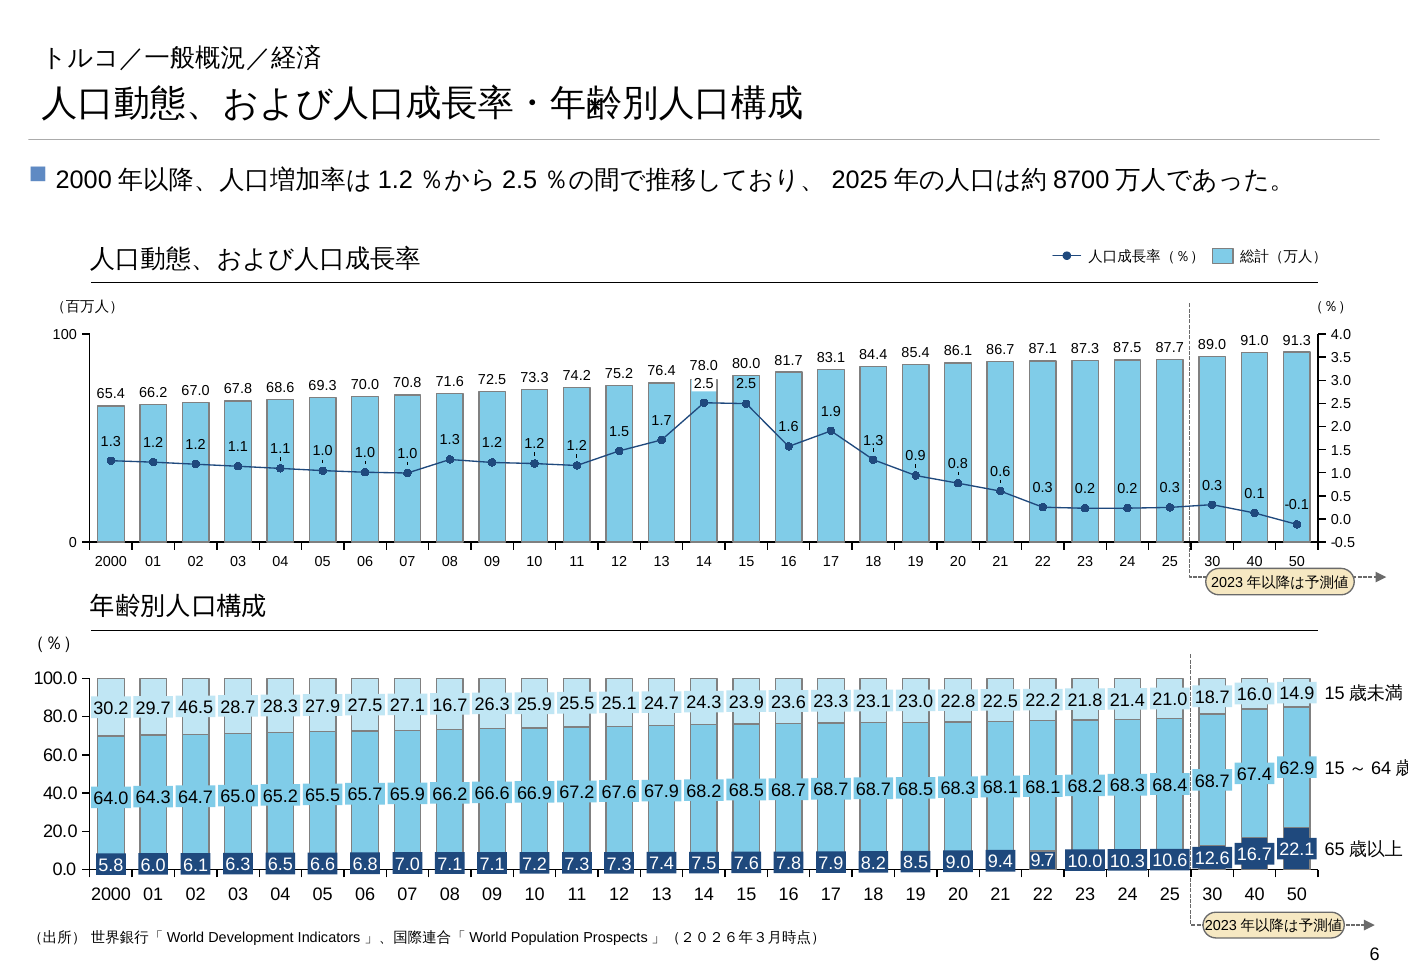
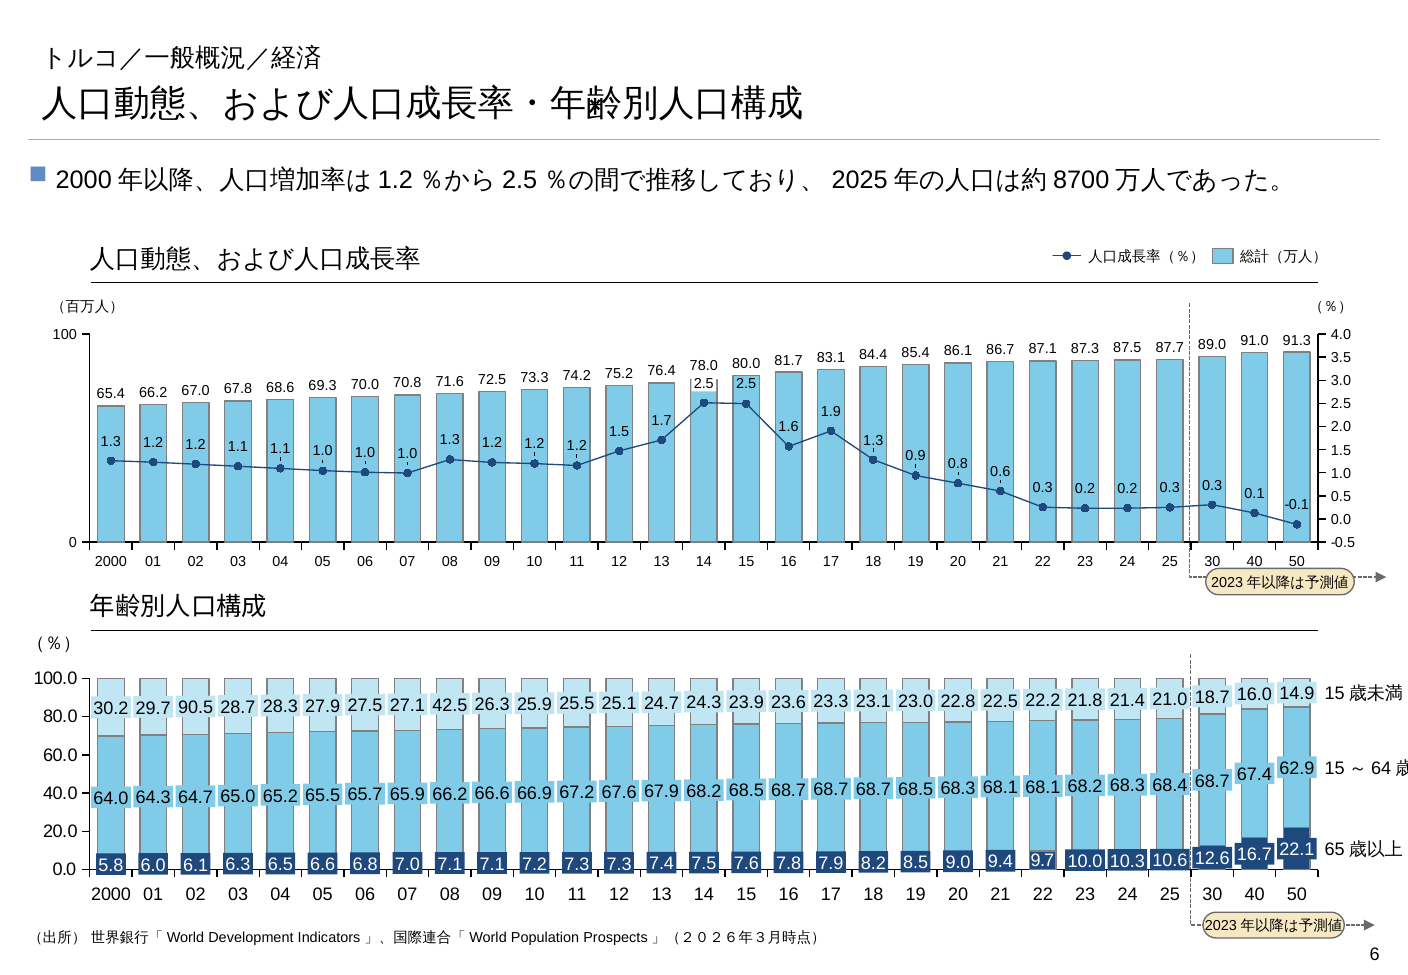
16.7 at (450, 705): 16.7 -> 42.5
46.5: 46.5 -> 90.5
